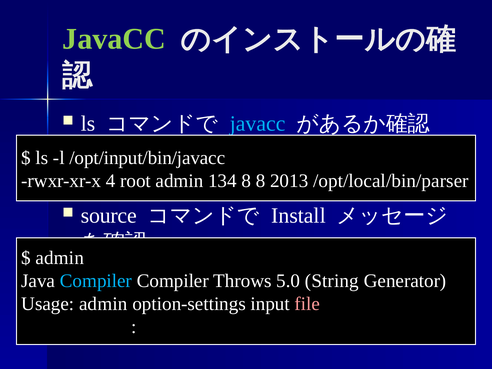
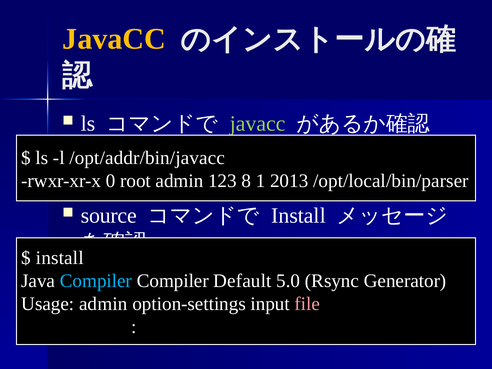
JavaCC at (114, 39) colour: light green -> yellow
javacc at (258, 124) colour: light blue -> light green
/opt/input/bin/javacc: /opt/input/bin/javacc -> /opt/addr/bin/javacc
4: 4 -> 0
134: 134 -> 123
8 8: 8 -> 1
admin at (60, 258): admin -> install
Throws: Throws -> Default
String: String -> Rsync
